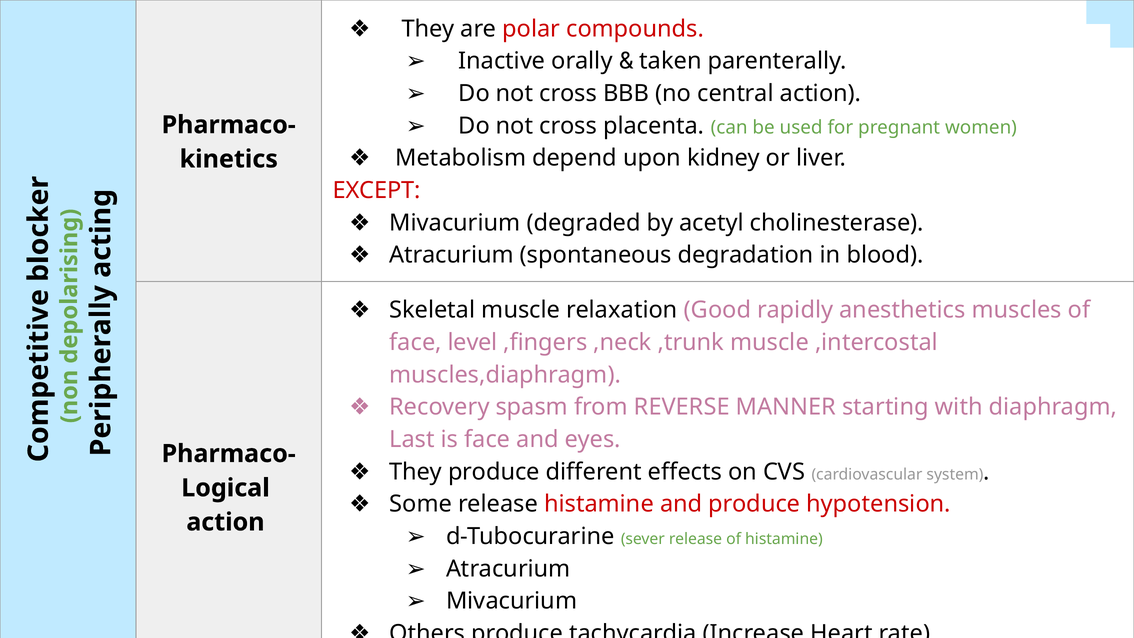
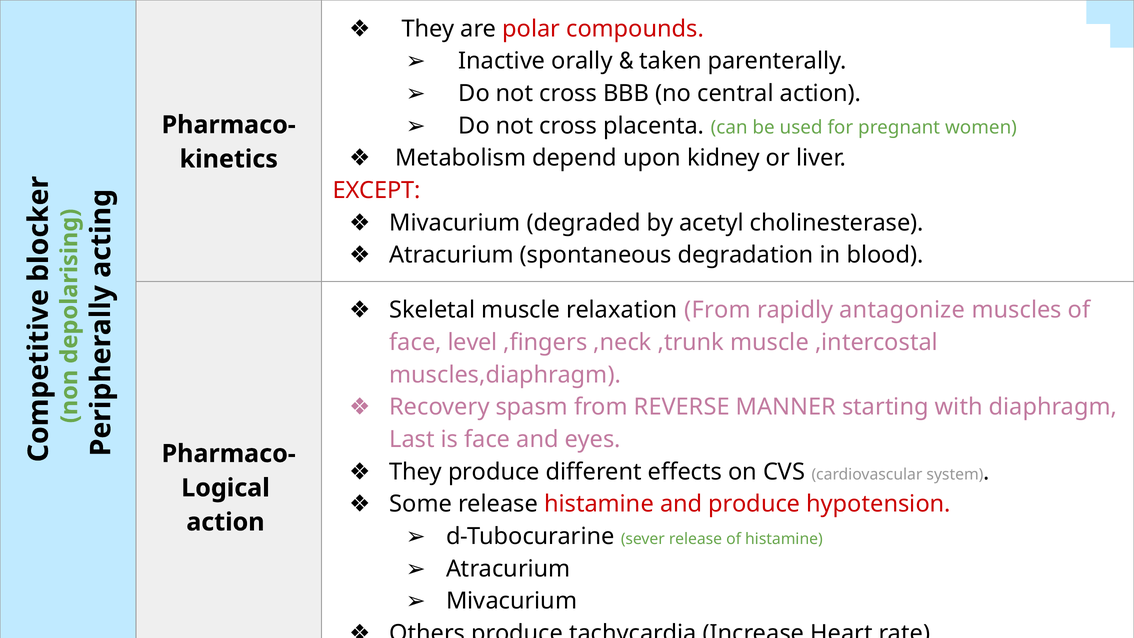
relaxation Good: Good -> From
anesthetics: anesthetics -> antagonize
